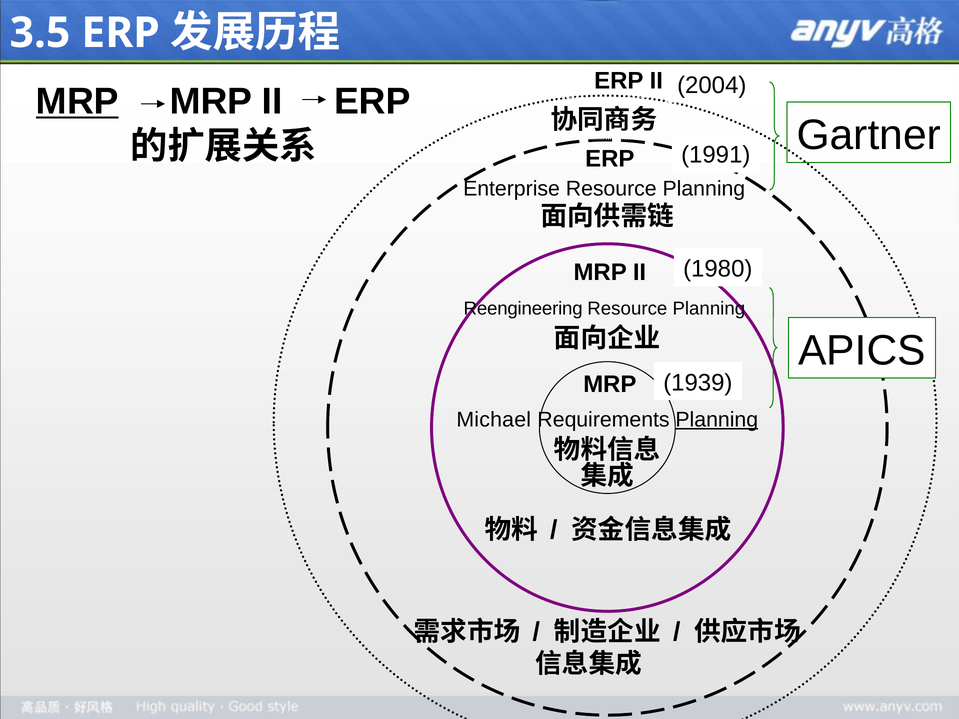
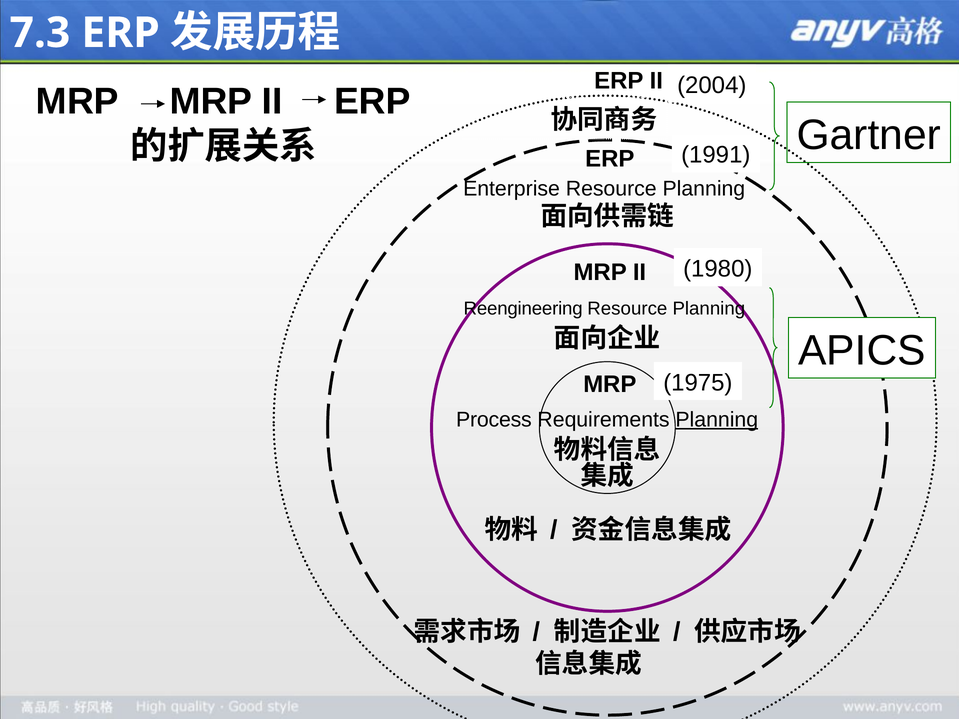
3.5: 3.5 -> 7.3
MRP at (77, 102) underline: present -> none
1939: 1939 -> 1975
Michael: Michael -> Process
